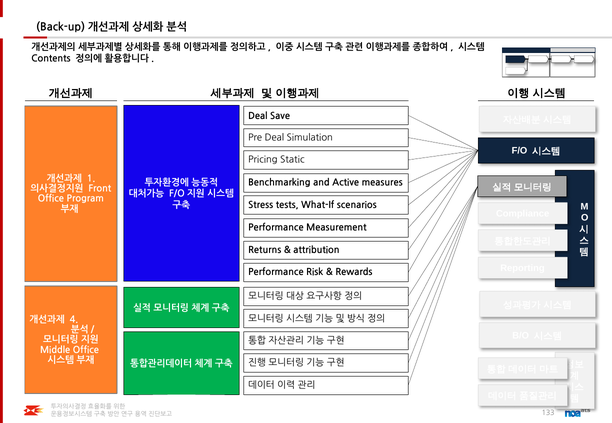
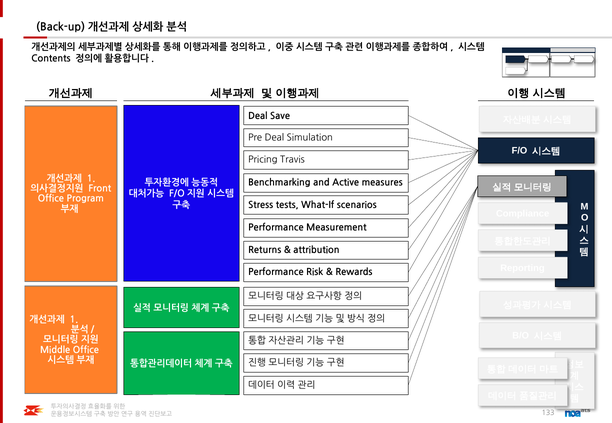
Static: Static -> Travis
4 at (74, 320): 4 -> 1
